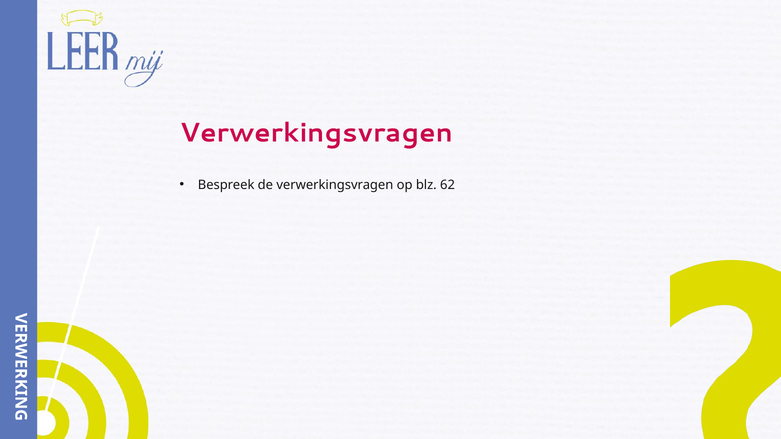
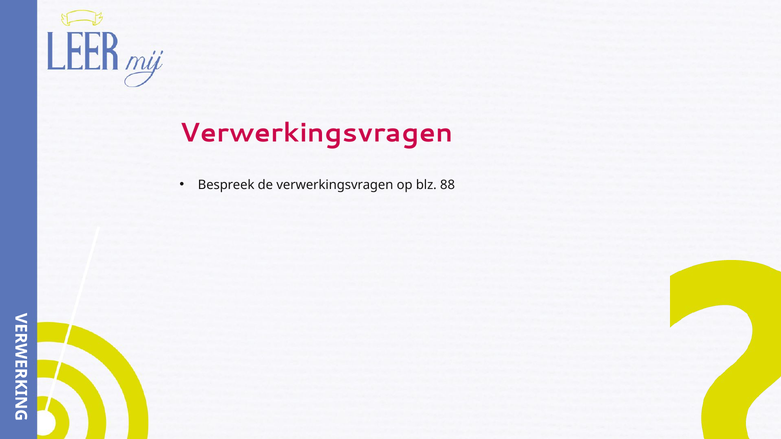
62: 62 -> 88
